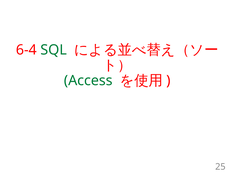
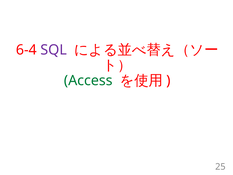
SQL colour: green -> purple
